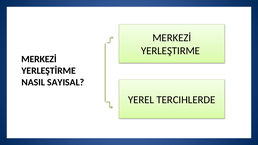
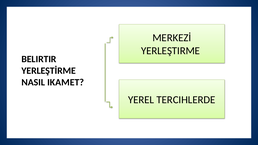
MERKEZİ at (39, 59): MERKEZİ -> BELIRTIR
SAYISAL: SAYISAL -> IKAMET
